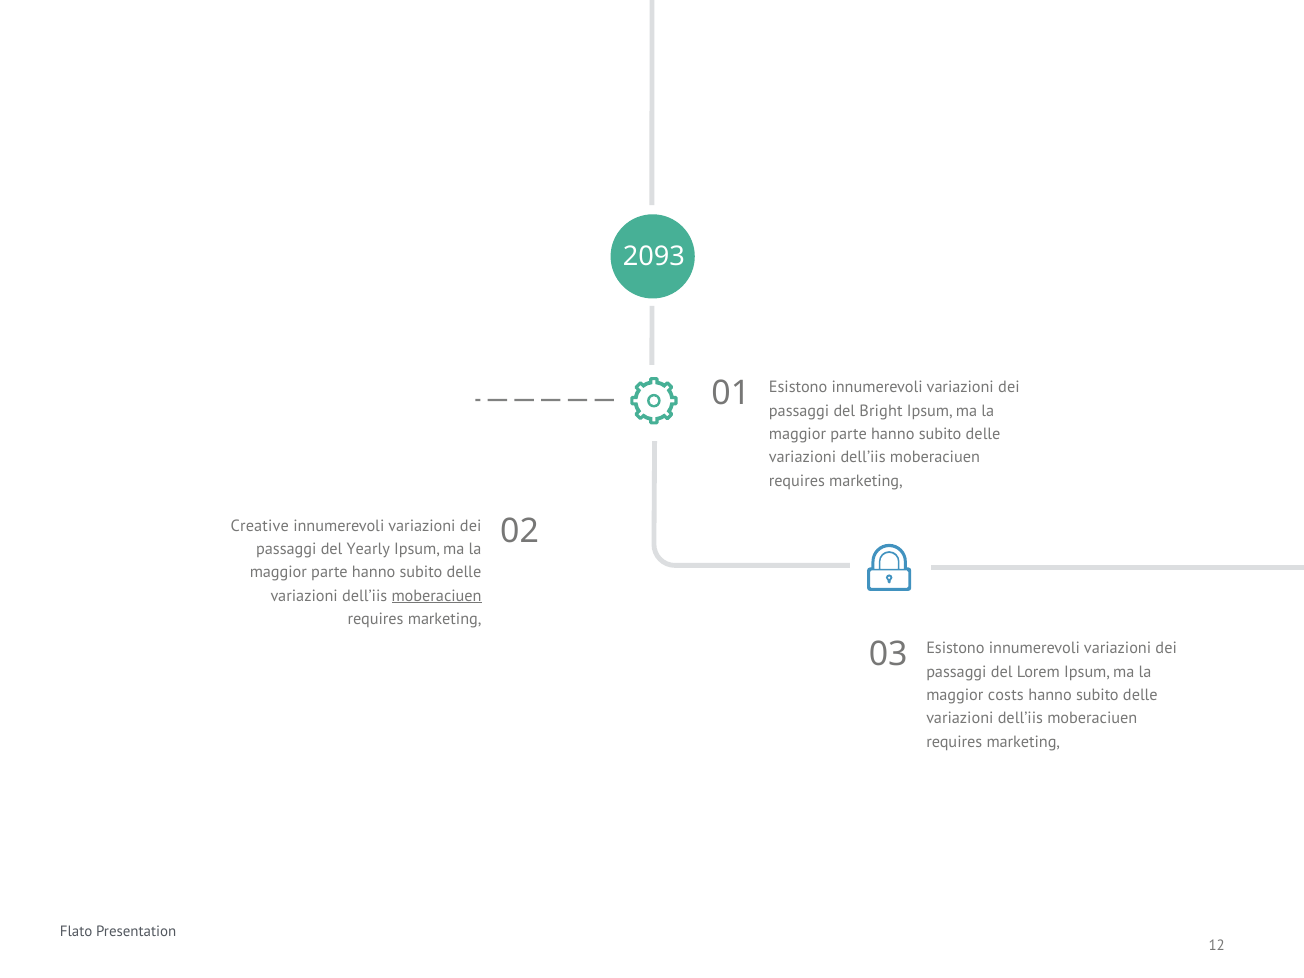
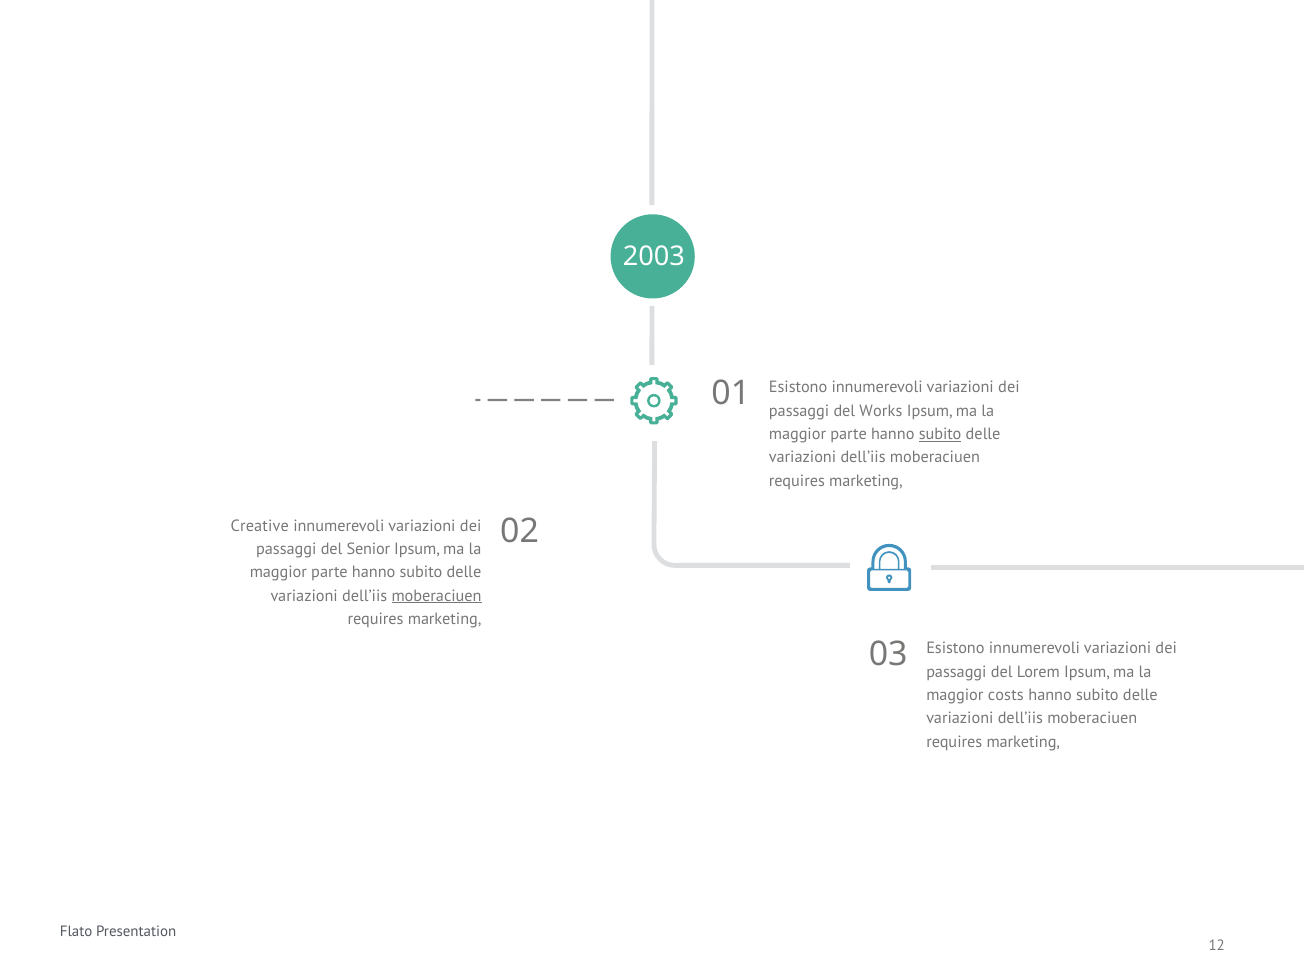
2093: 2093 -> 2003
Bright: Bright -> Works
subito at (940, 434) underline: none -> present
Yearly: Yearly -> Senior
